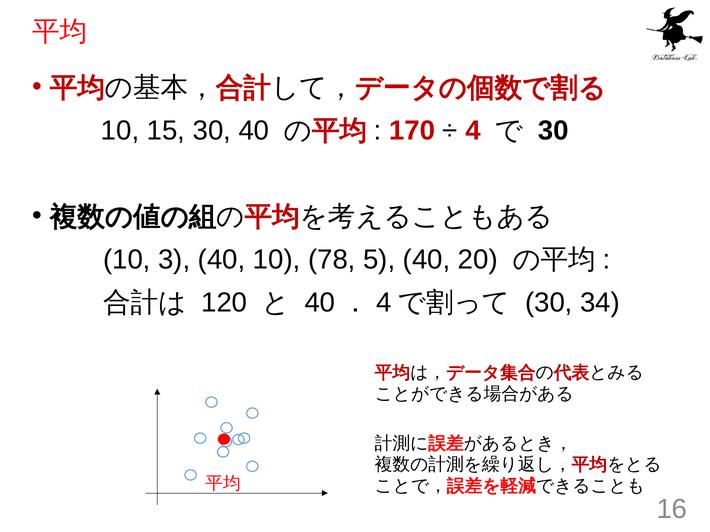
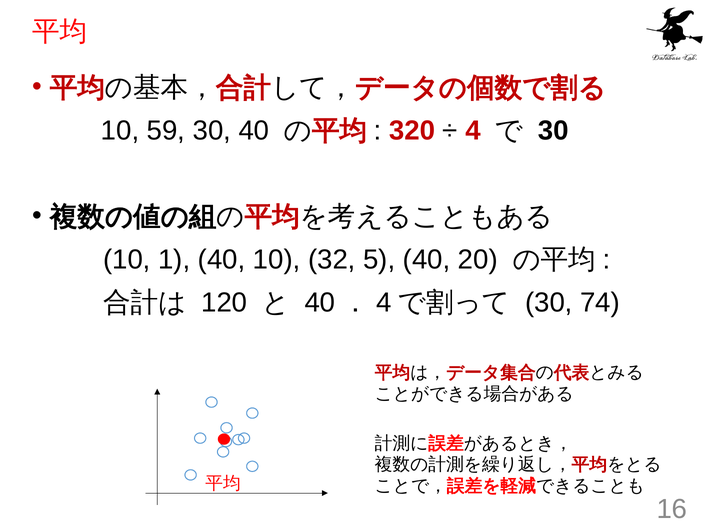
15: 15 -> 59
170: 170 -> 320
3: 3 -> 1
78: 78 -> 32
34: 34 -> 74
